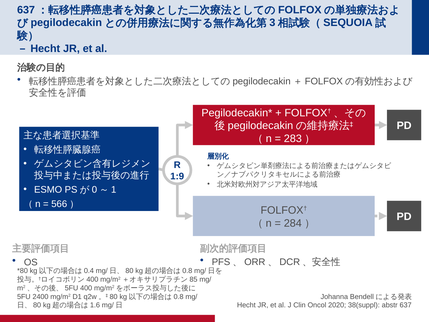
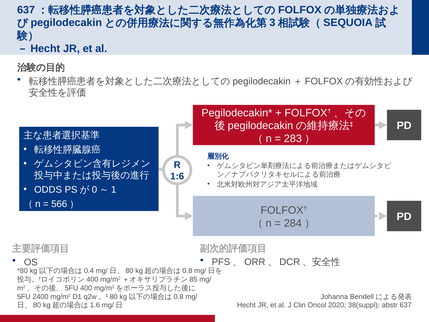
1:9: 1:9 -> 1:6
ESMO: ESMO -> ODDS
